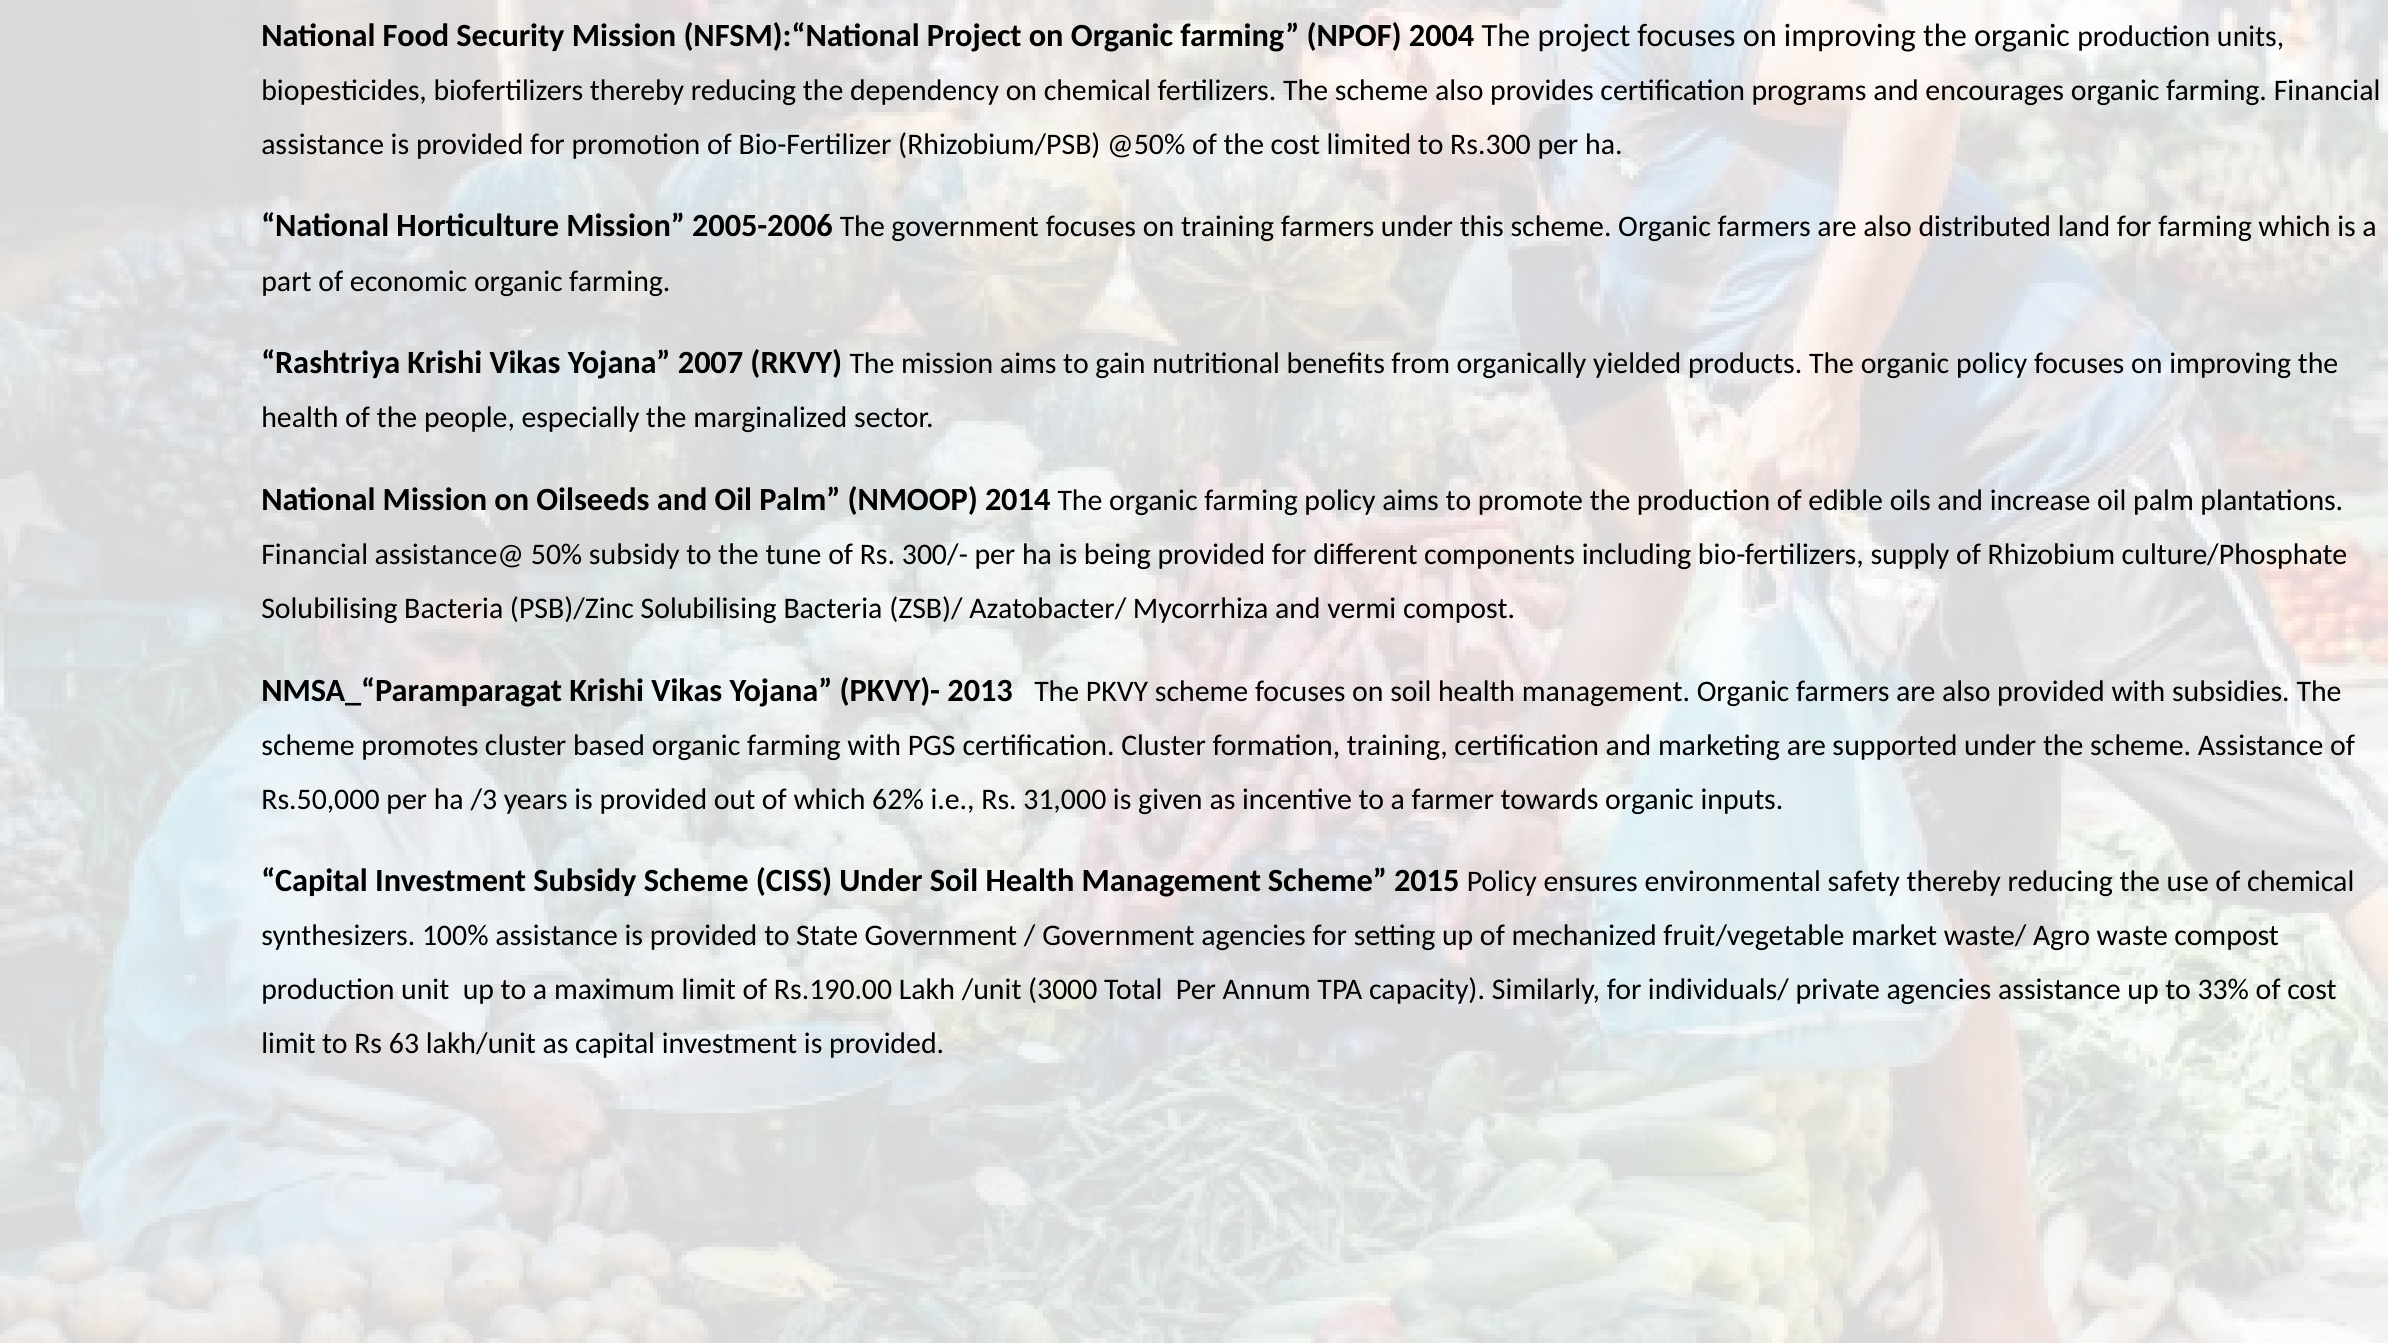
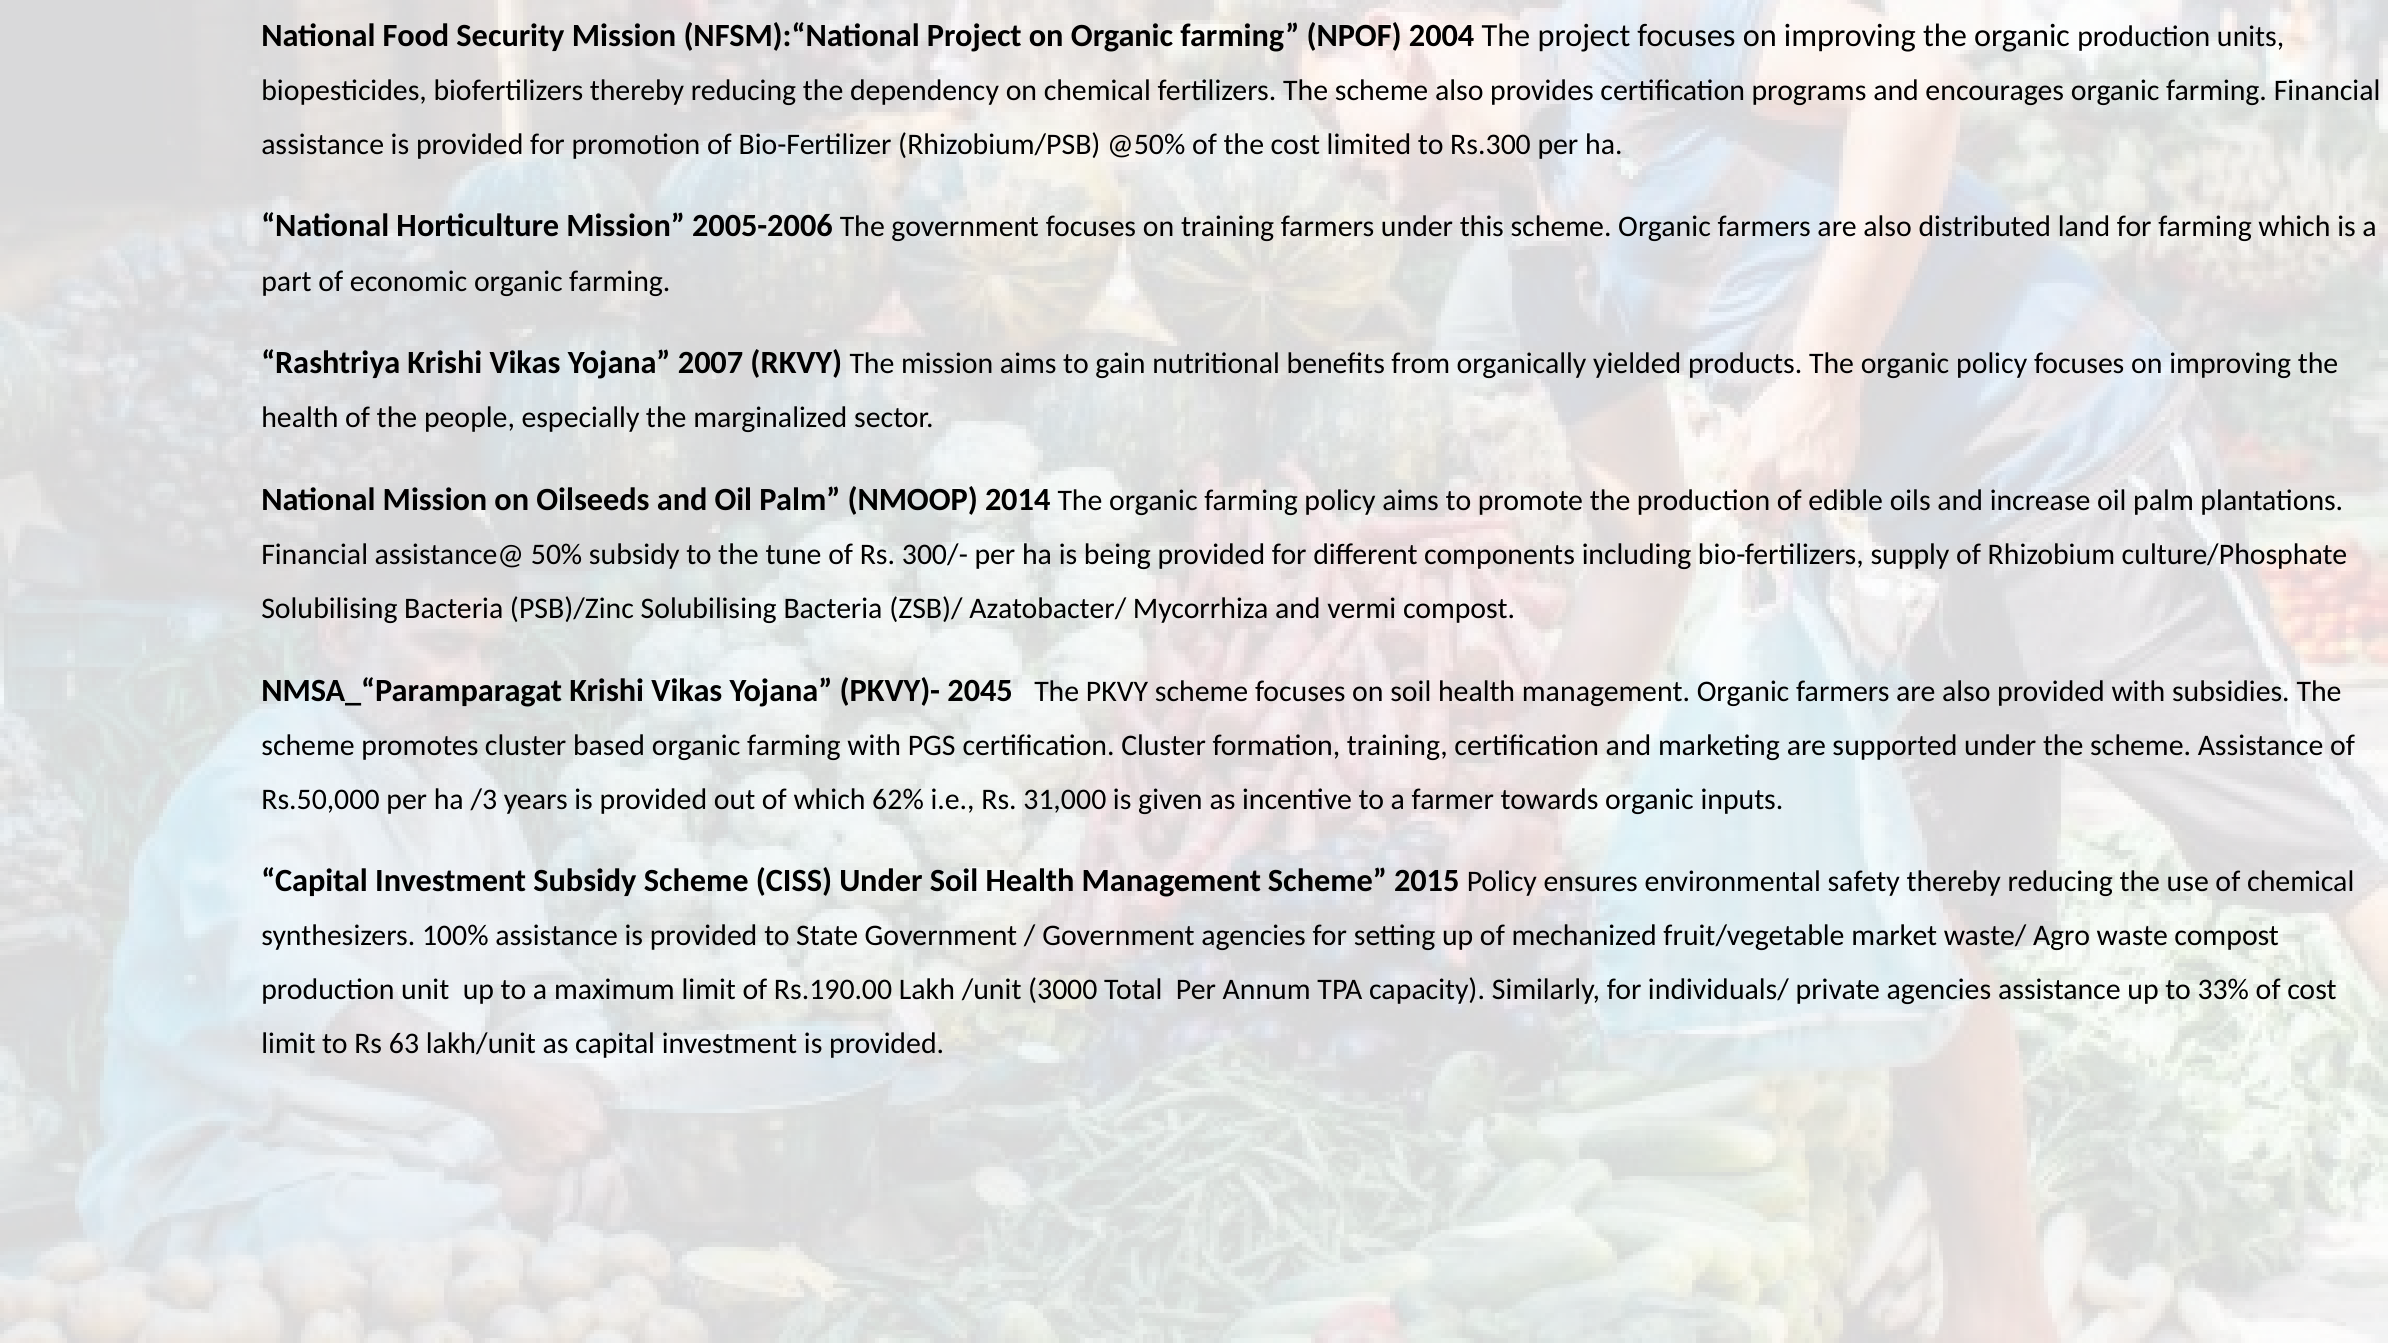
2013: 2013 -> 2045
